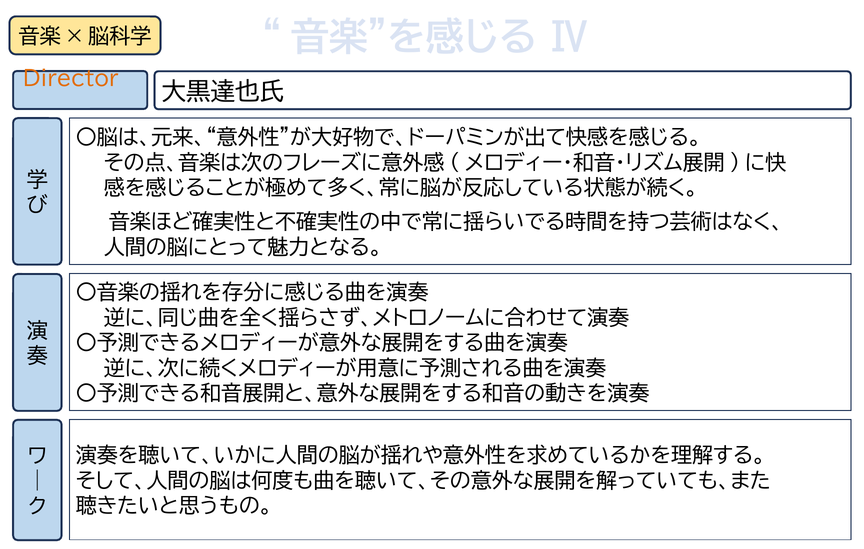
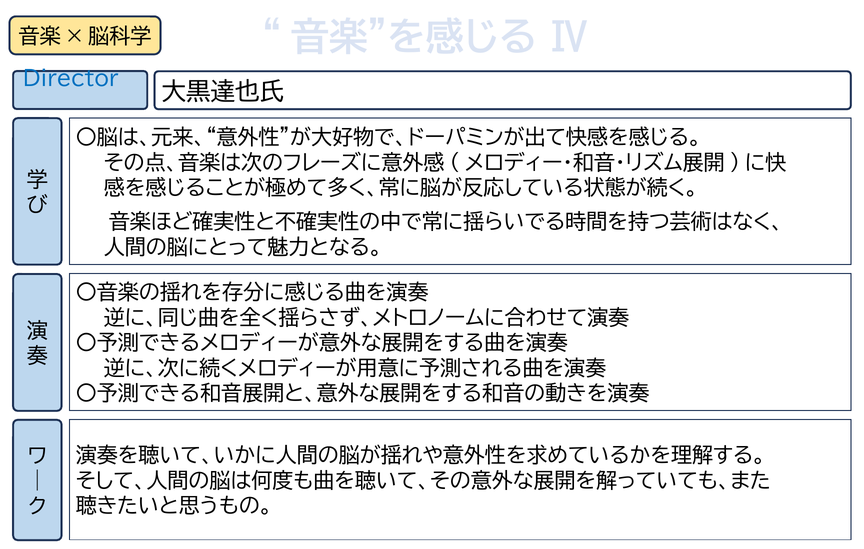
Director colour: orange -> blue
